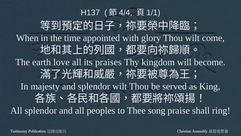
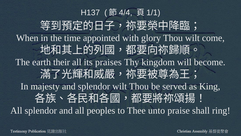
love: love -> their
song: song -> unto
